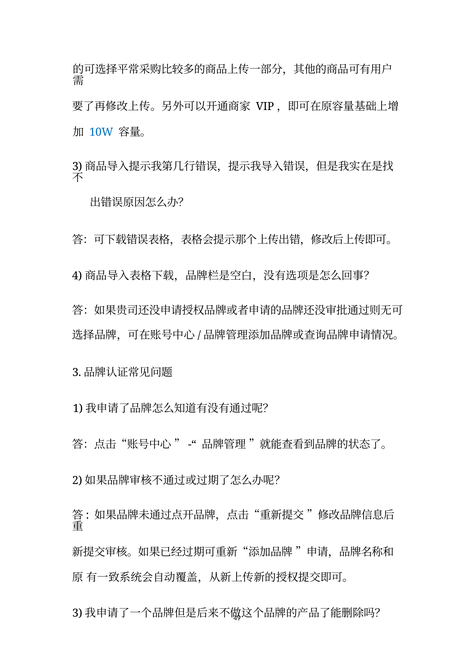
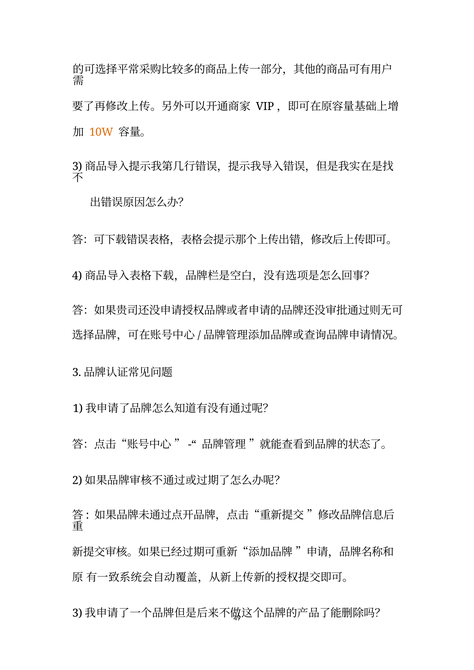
10W colour: blue -> orange
